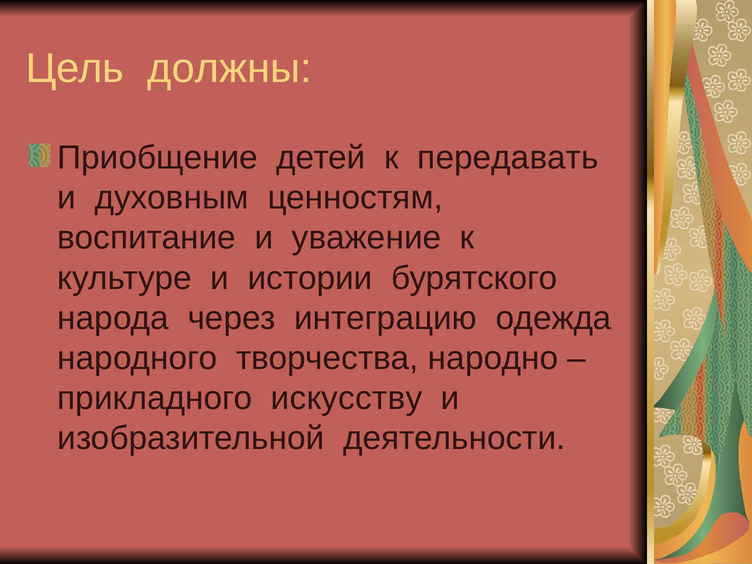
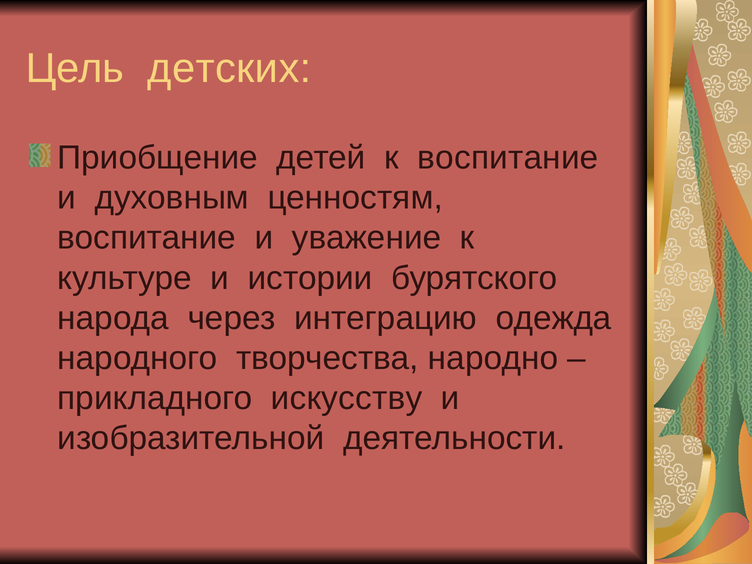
должны: должны -> детских
к передавать: передавать -> воспитание
